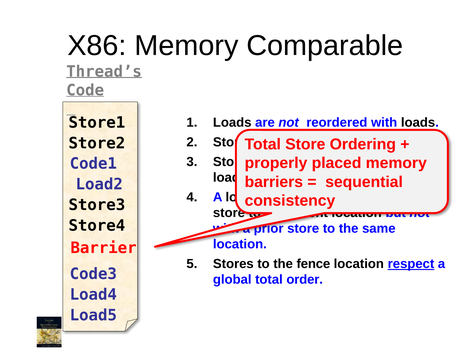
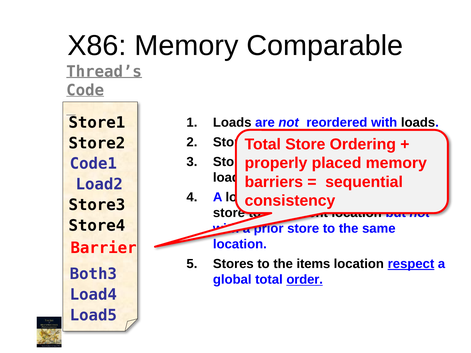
fence: fence -> items
Code3: Code3 -> Both3
order underline: none -> present
